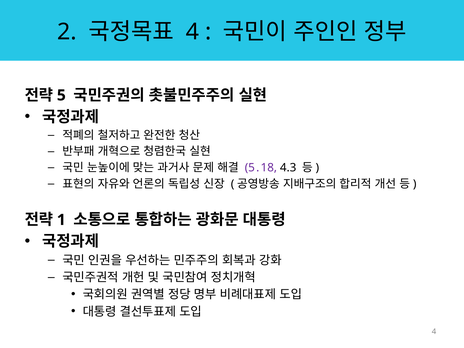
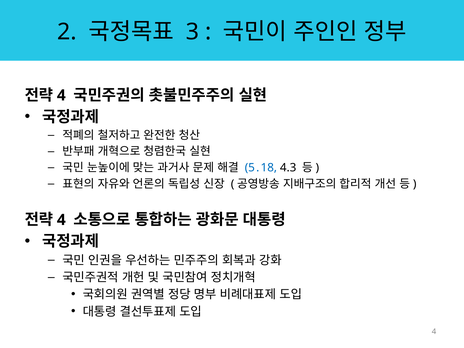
4 at (192, 32): 4 -> 3
5 at (61, 95): 5 -> 4
5․18 colour: purple -> blue
1 at (61, 220): 1 -> 4
